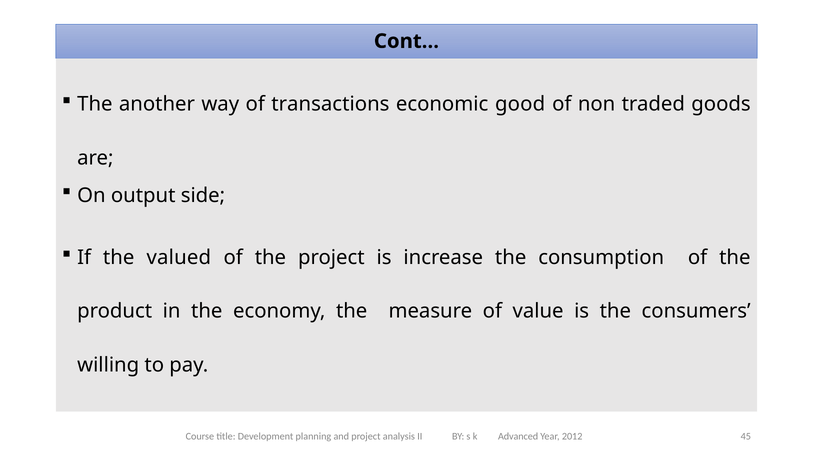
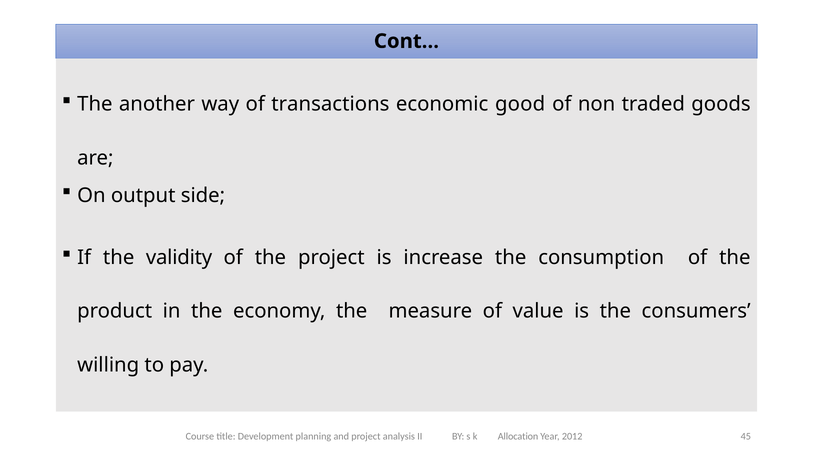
valued: valued -> validity
Advanced: Advanced -> Allocation
